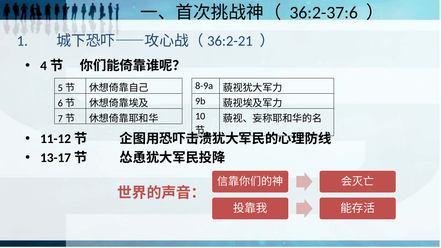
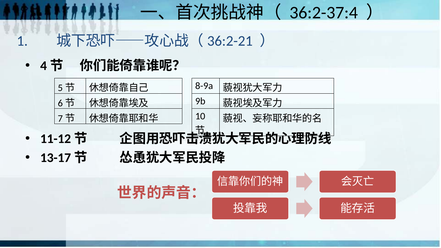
36:2-37:6: 36:2-37:6 -> 36:2-37:4
